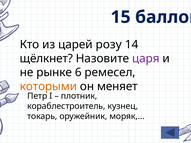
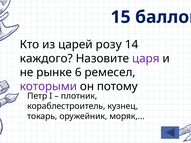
щёлкнет: щёлкнет -> каждого
которыми colour: orange -> purple
меняет: меняет -> потому
